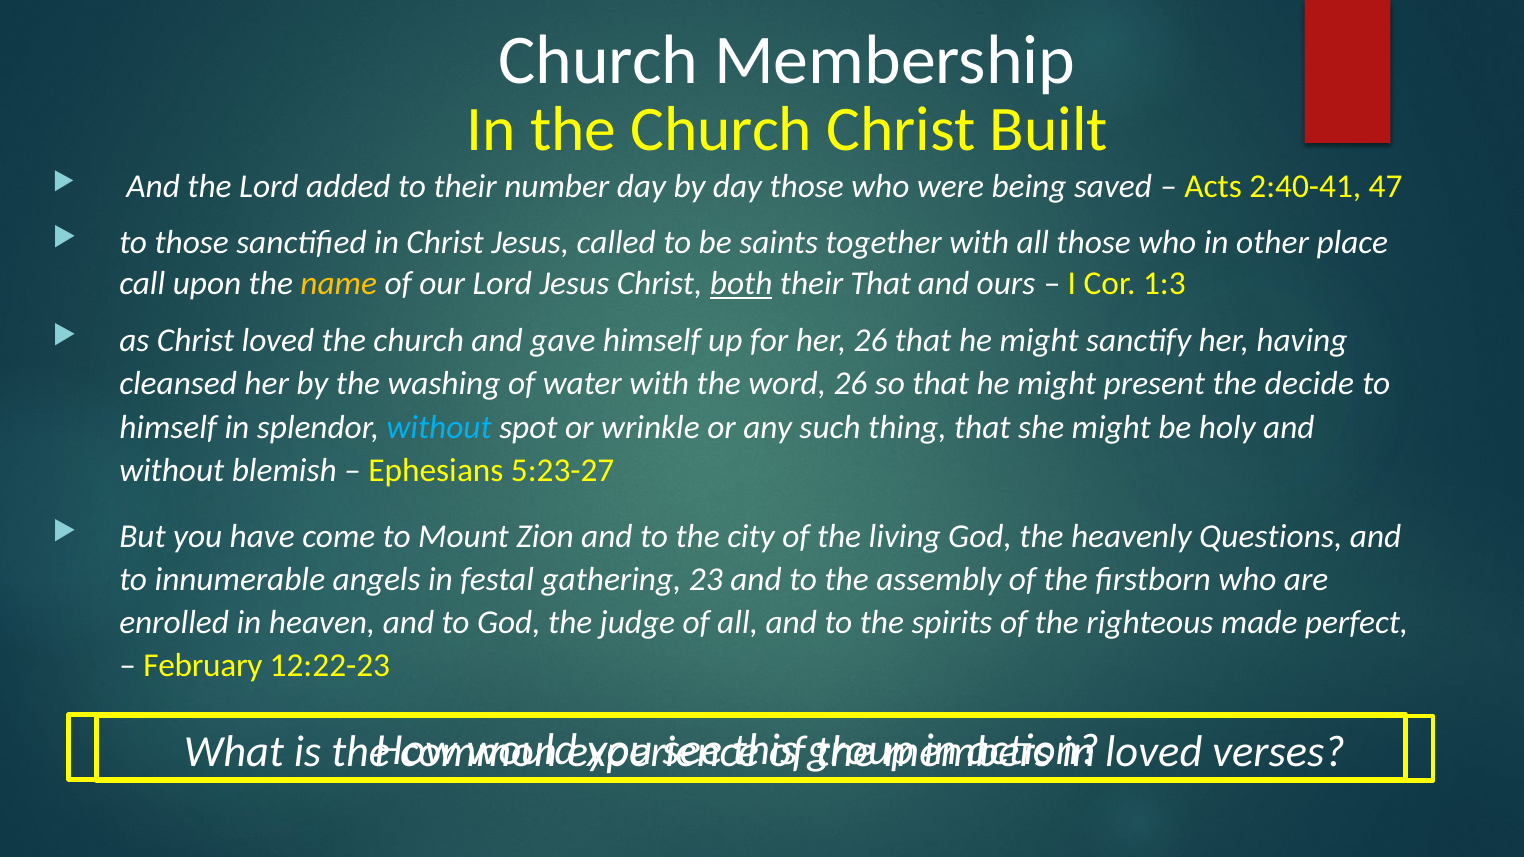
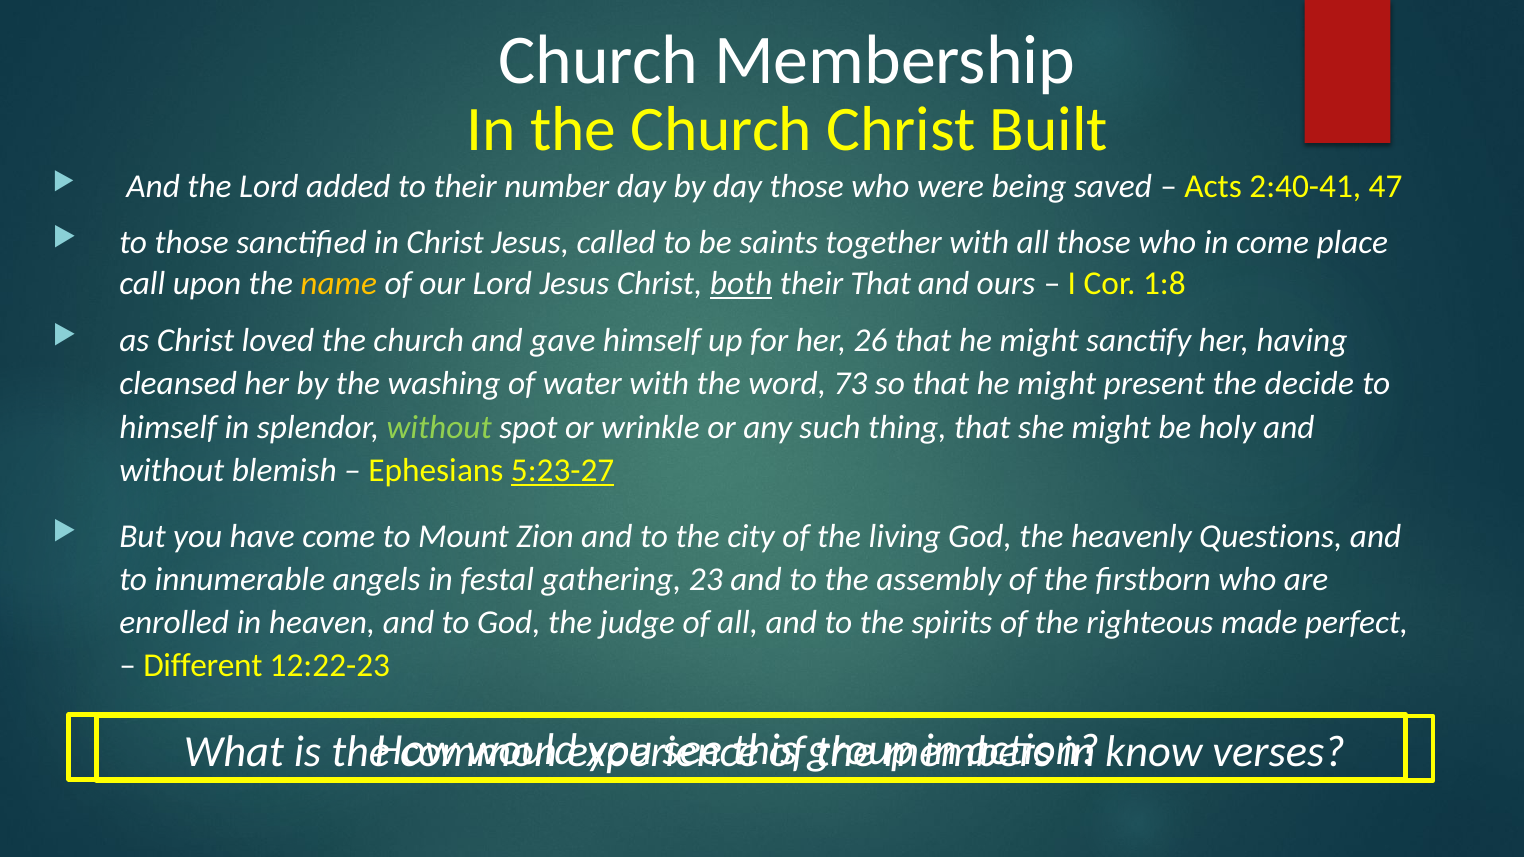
in other: other -> come
1:3: 1:3 -> 1:8
word 26: 26 -> 73
without at (439, 427) colour: light blue -> light green
5:23-27 underline: none -> present
February: February -> Different
loved at (1154, 752): loved -> know
